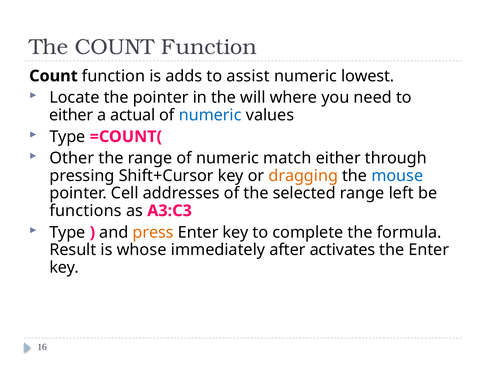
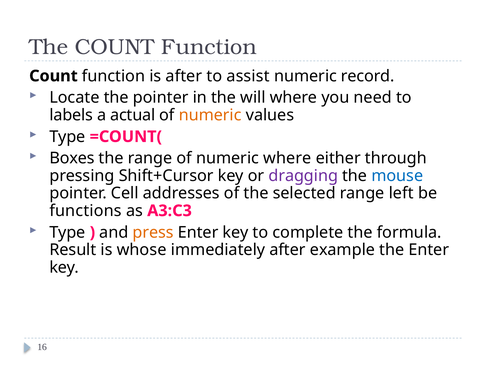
is adds: adds -> after
lowest: lowest -> record
either at (71, 115): either -> labels
numeric at (210, 115) colour: blue -> orange
Other: Other -> Boxes
numeric match: match -> where
dragging colour: orange -> purple
activates: activates -> example
